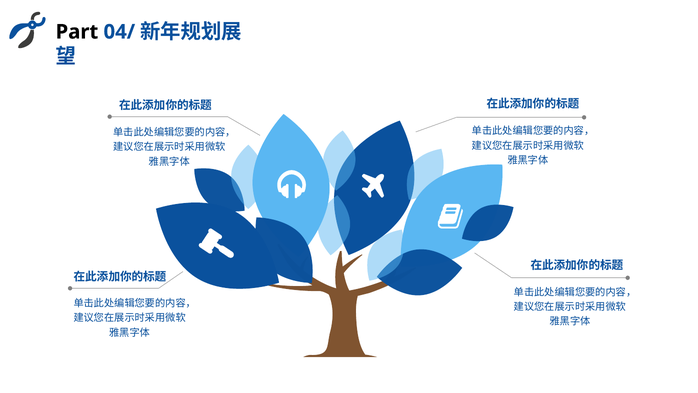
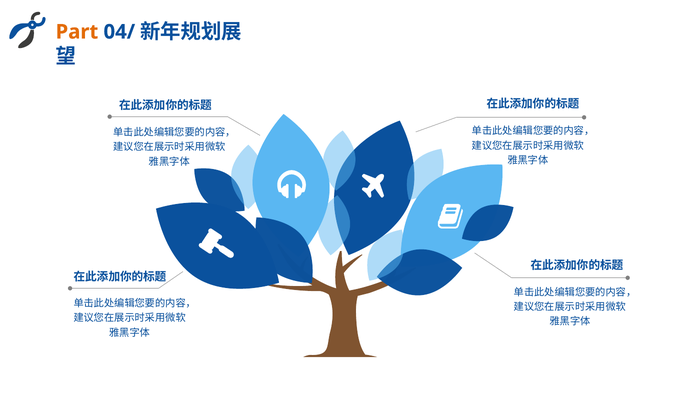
Part colour: black -> orange
